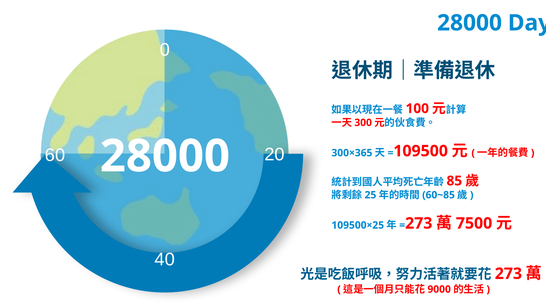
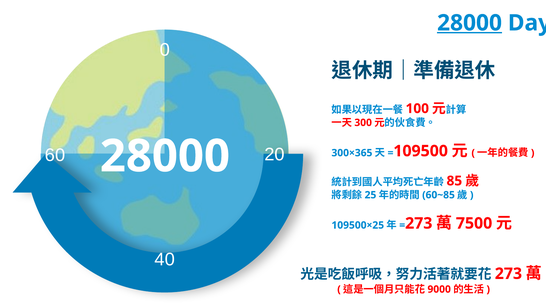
28000 at (470, 23) underline: none -> present
